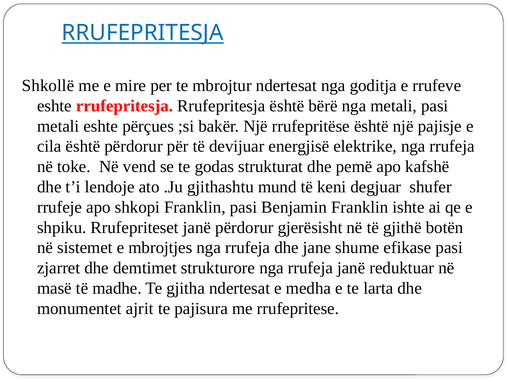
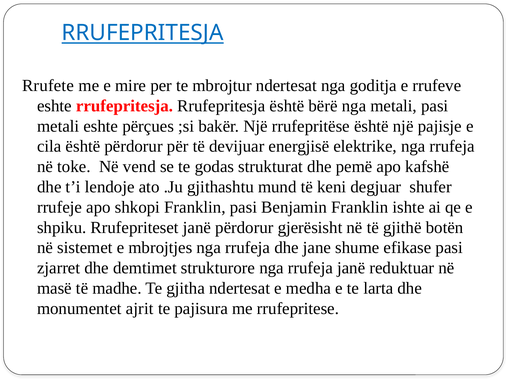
Shkollë: Shkollë -> Rrufete
